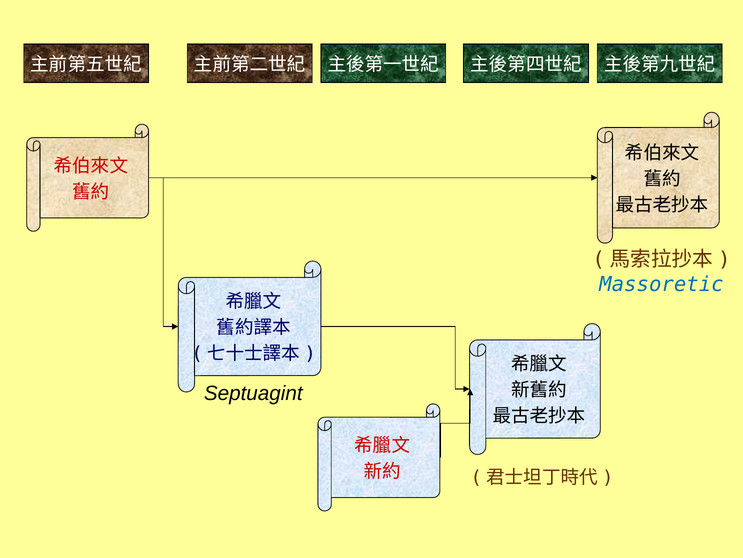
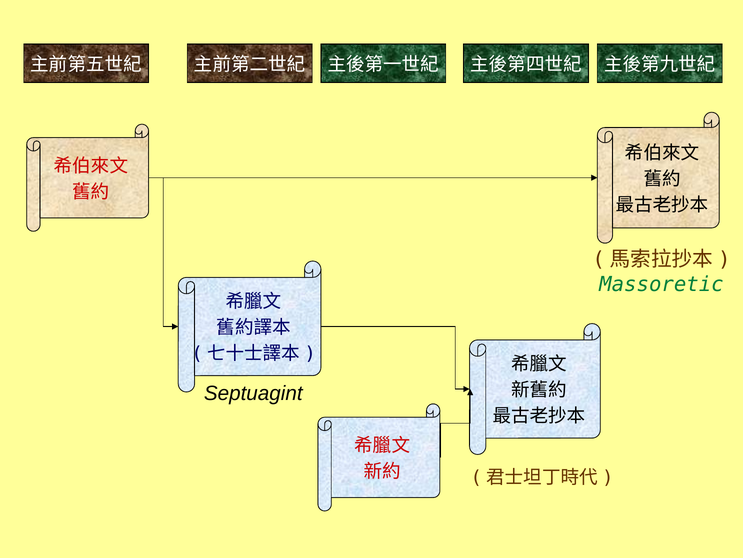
Massoretic colour: blue -> green
